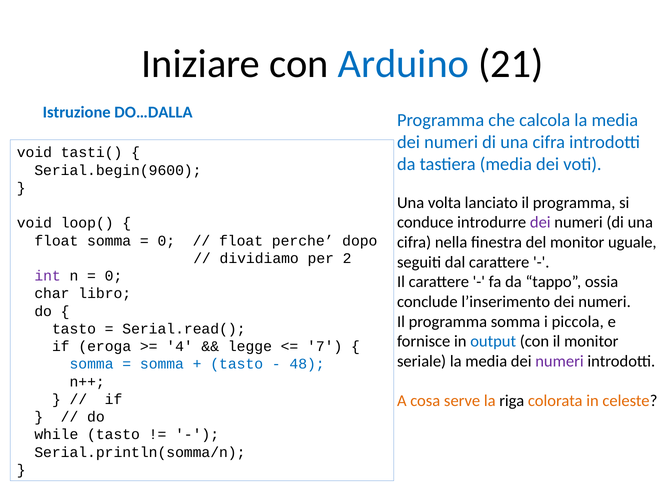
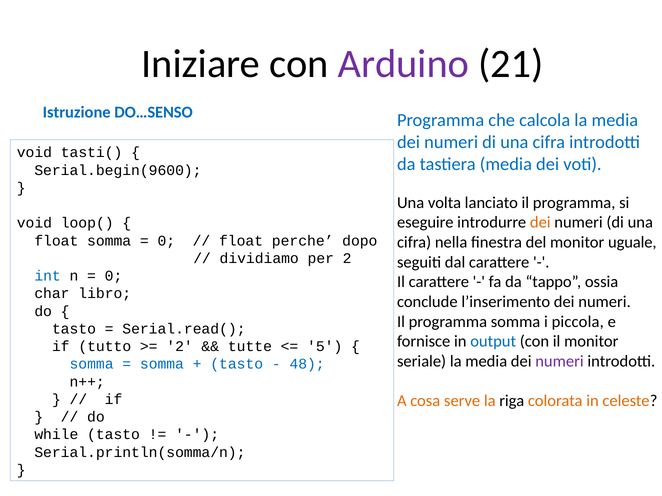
Arduino colour: blue -> purple
DO…DALLA: DO…DALLA -> DO…SENSO
conduce: conduce -> eseguire
dei at (540, 223) colour: purple -> orange
int colour: purple -> blue
eroga: eroga -> tutto
4 at (180, 347): 4 -> 2
legge: legge -> tutte
7: 7 -> 5
